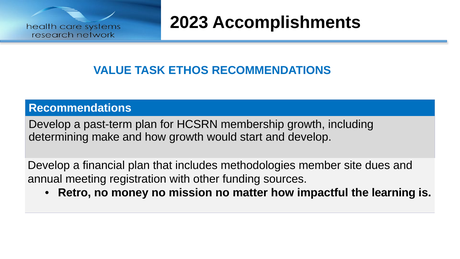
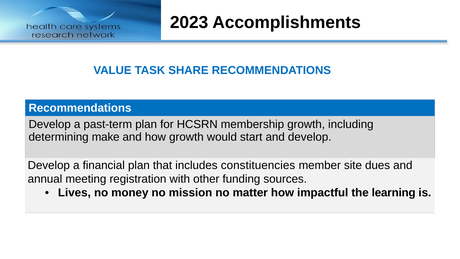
ETHOS: ETHOS -> SHARE
methodologies: methodologies -> constituencies
Retro: Retro -> Lives
